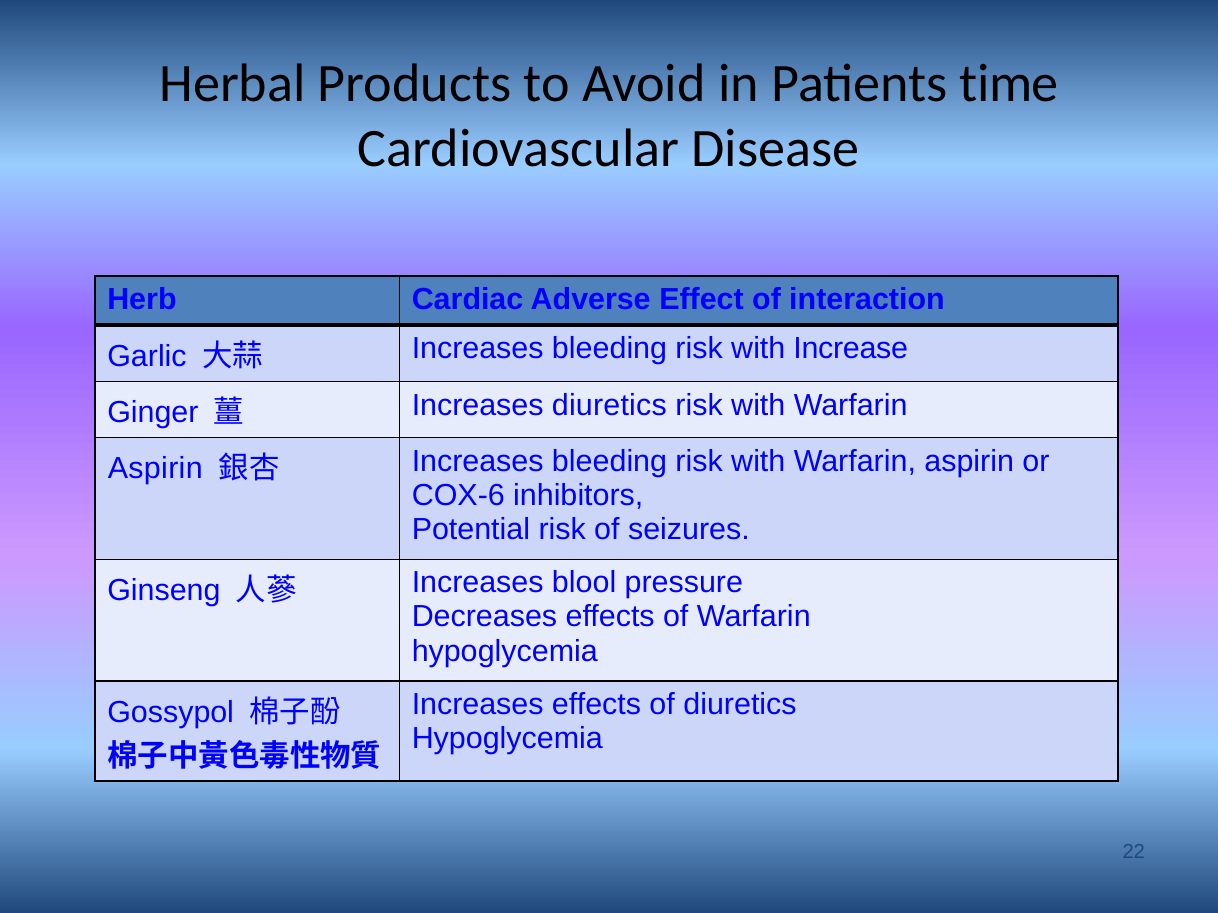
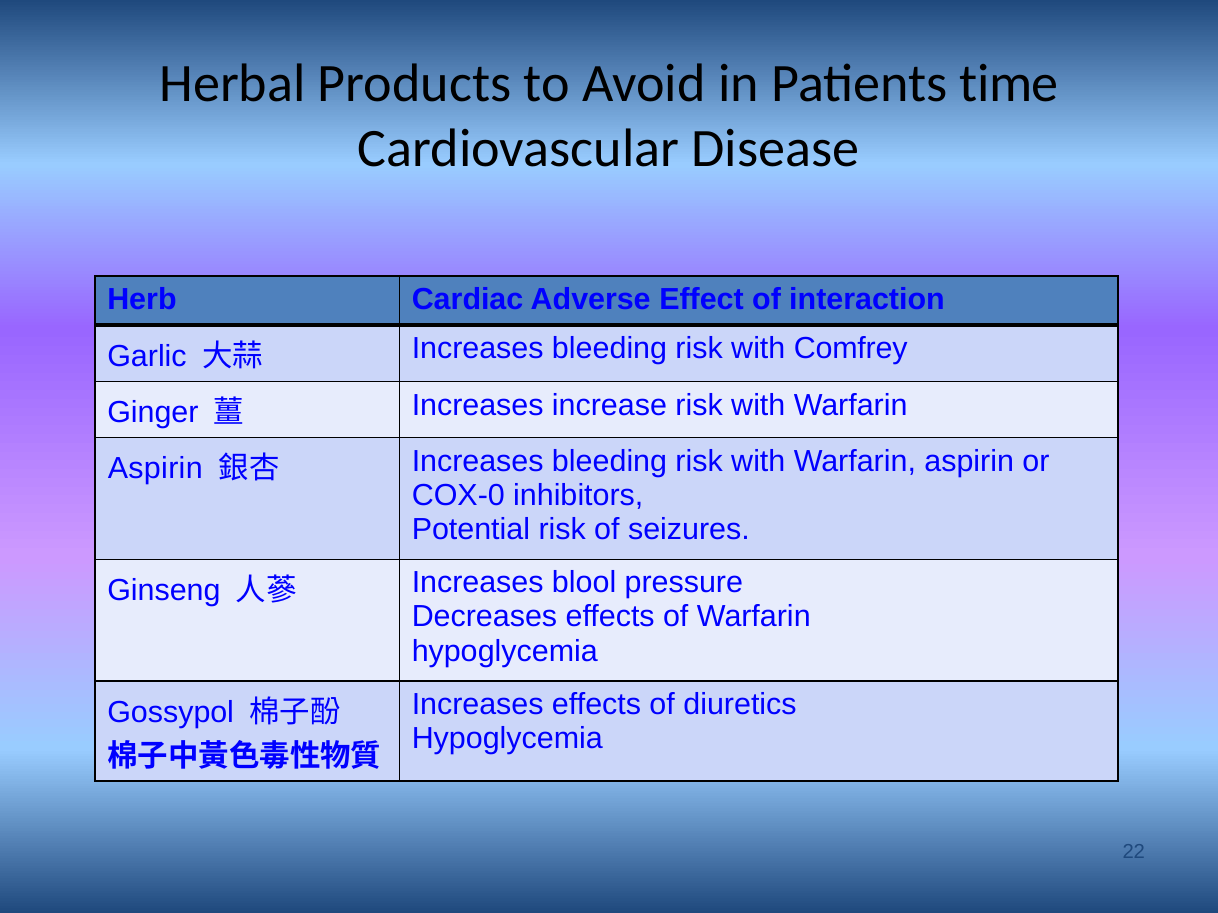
Increase: Increase -> Comfrey
Increases diuretics: diuretics -> increase
COX-6: COX-6 -> COX-0
